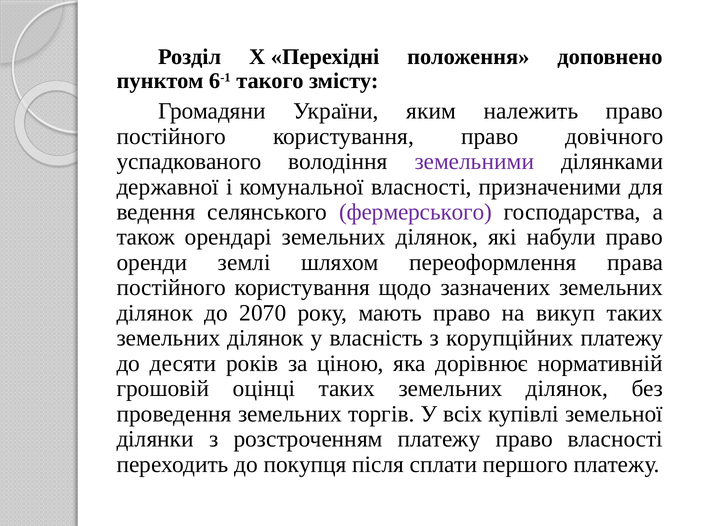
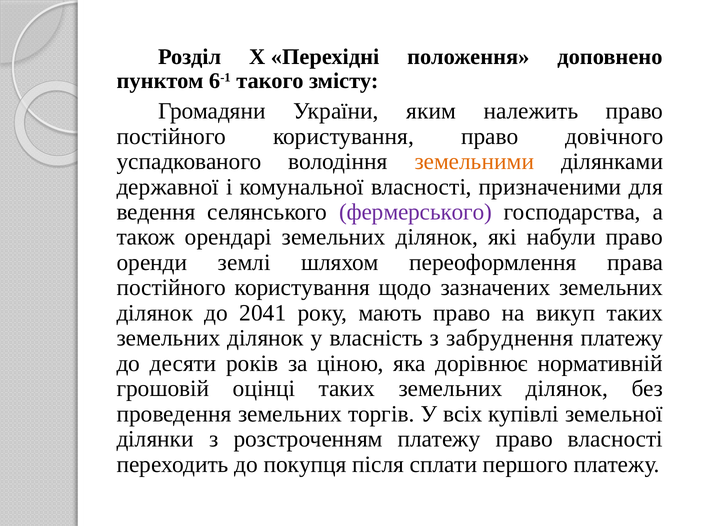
земельними colour: purple -> orange
2070: 2070 -> 2041
корупційних: корупційних -> забруднення
